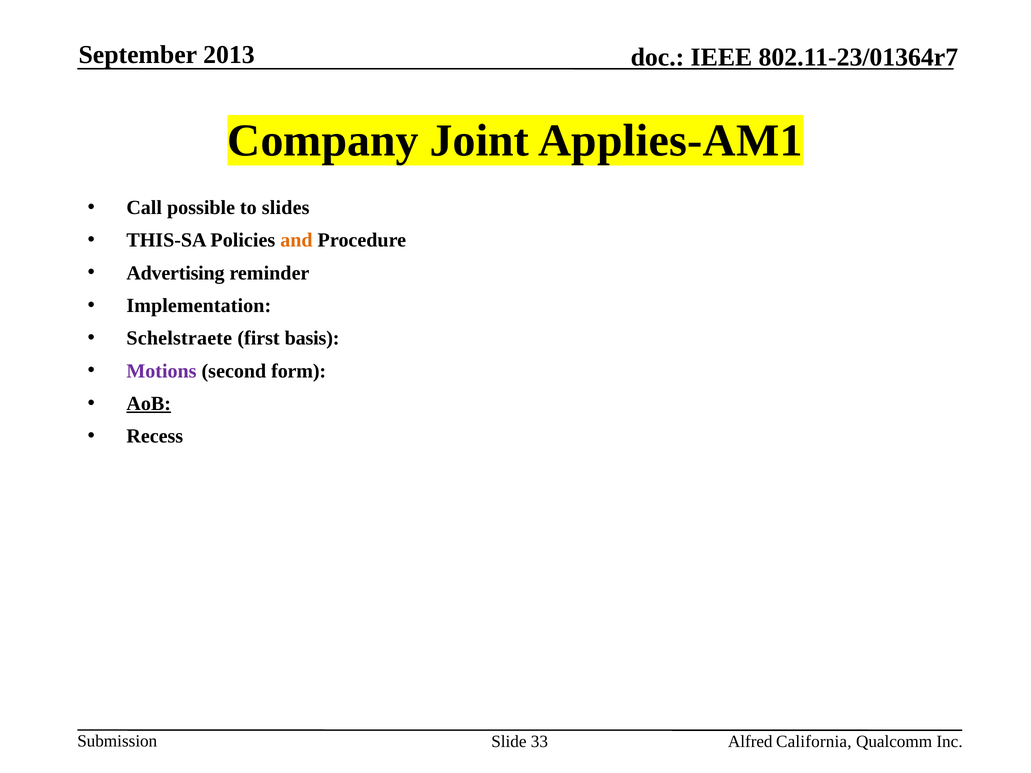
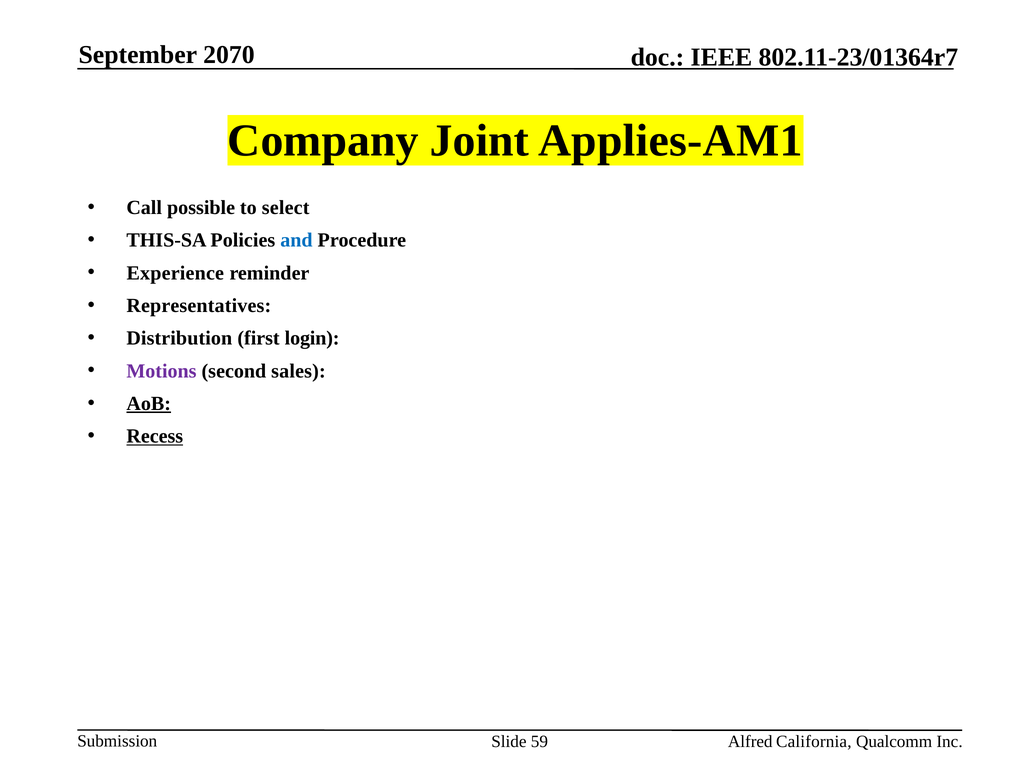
2013: 2013 -> 2070
slides: slides -> select
and colour: orange -> blue
Advertising: Advertising -> Experience
Implementation: Implementation -> Representatives
Schelstraete: Schelstraete -> Distribution
basis: basis -> login
form: form -> sales
Recess underline: none -> present
33: 33 -> 59
